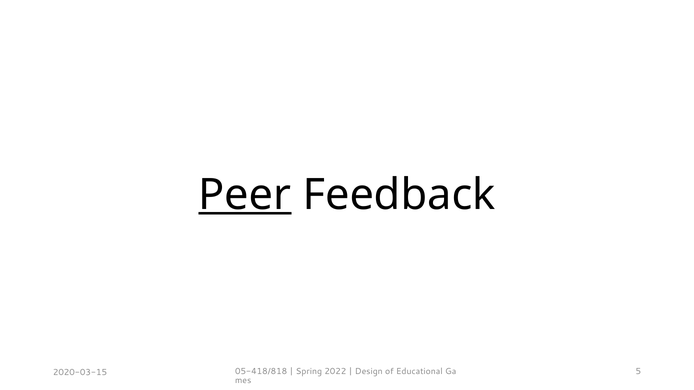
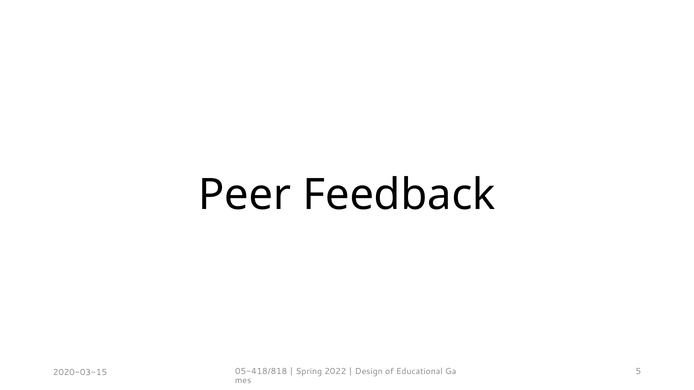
Peer underline: present -> none
